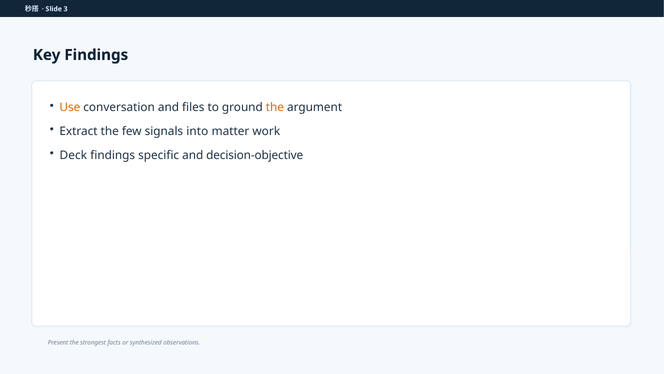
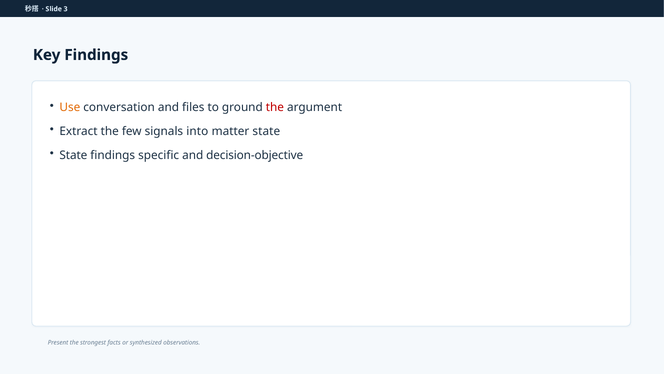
the at (275, 107) colour: orange -> red
matter work: work -> state
Deck at (73, 155): Deck -> State
